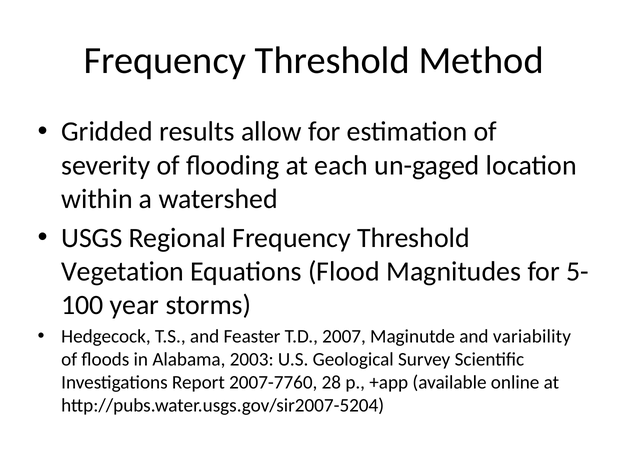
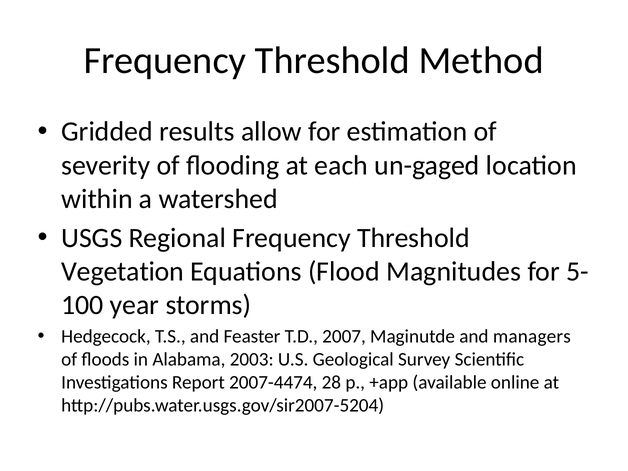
variability: variability -> managers
2007-7760: 2007-7760 -> 2007-4474
